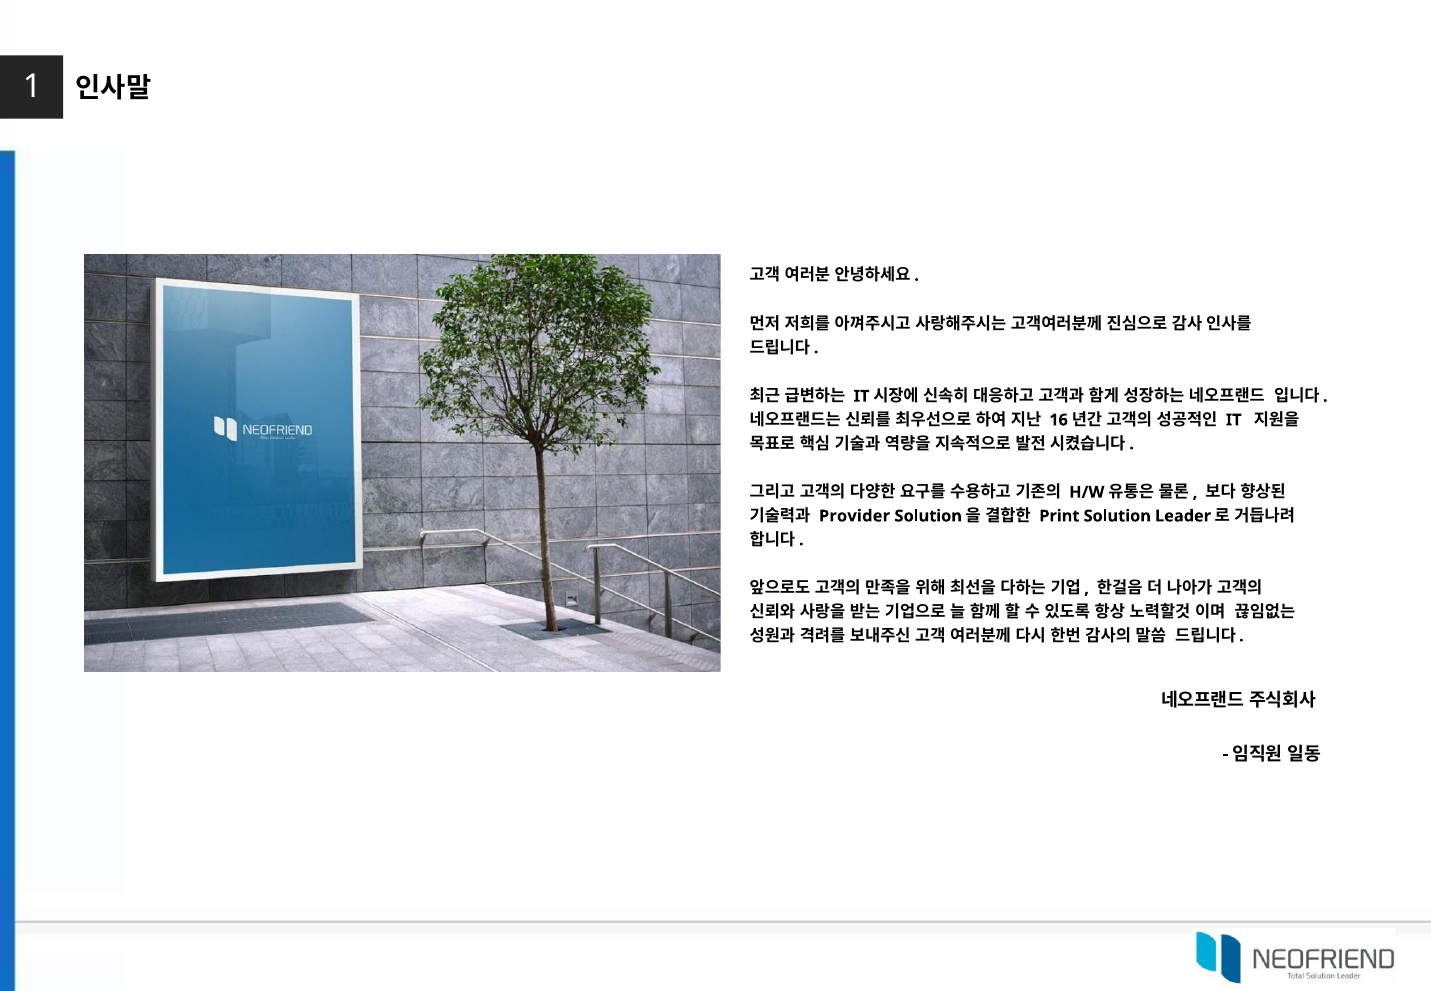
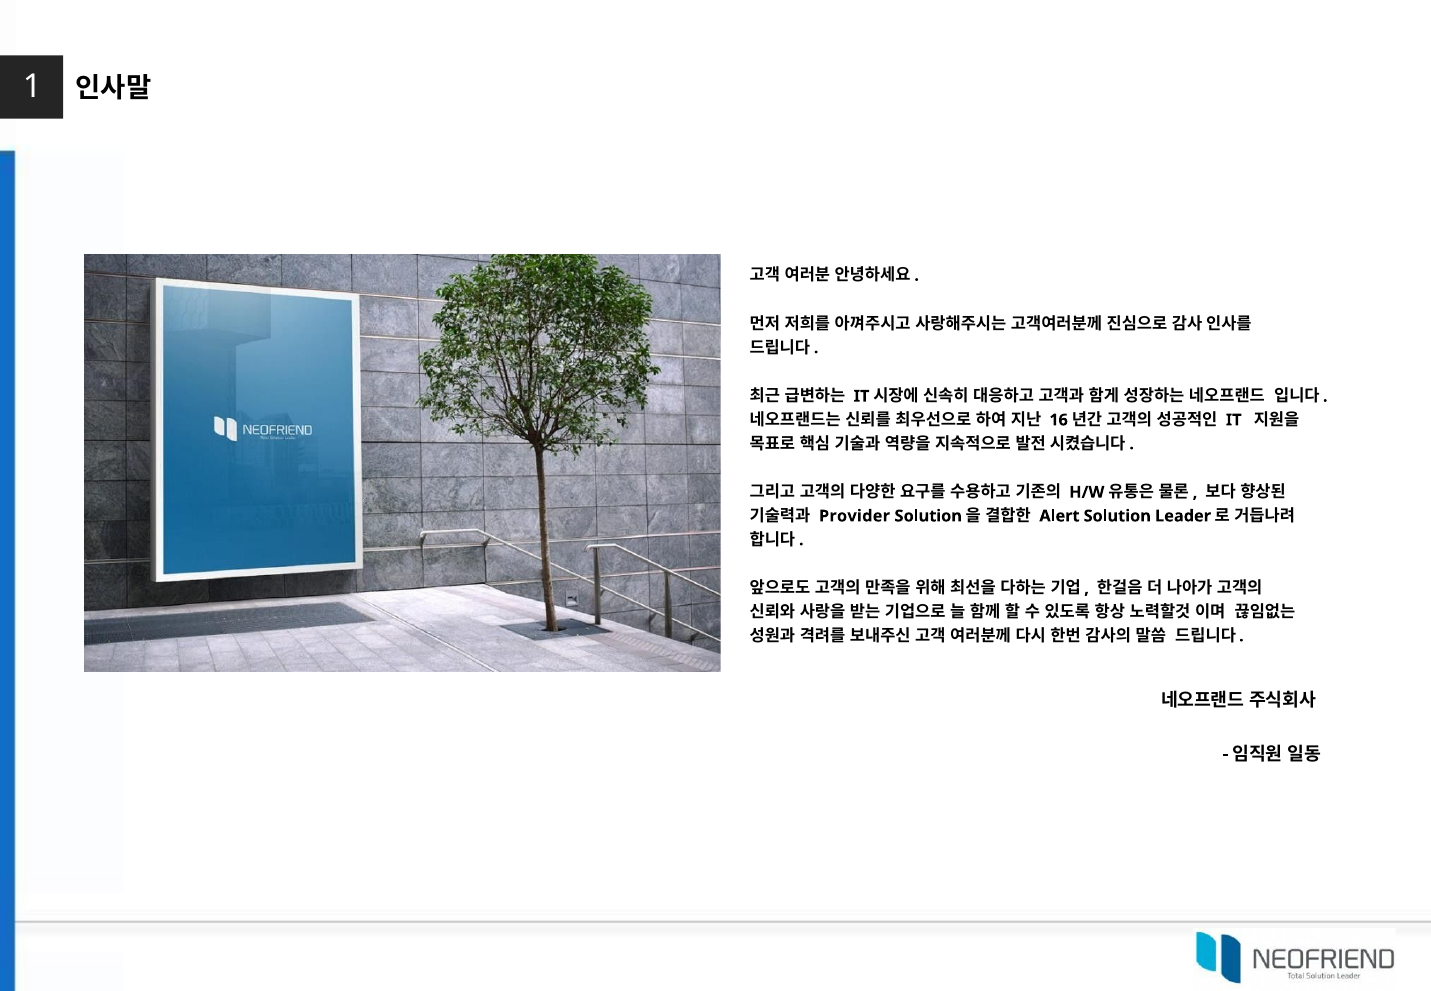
Print: Print -> Alert
